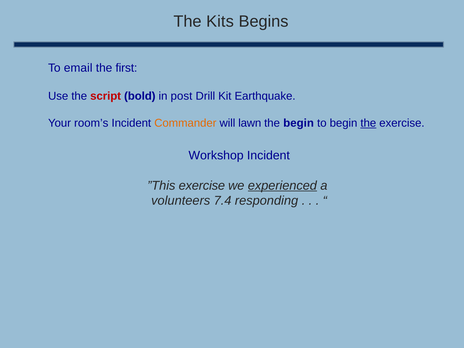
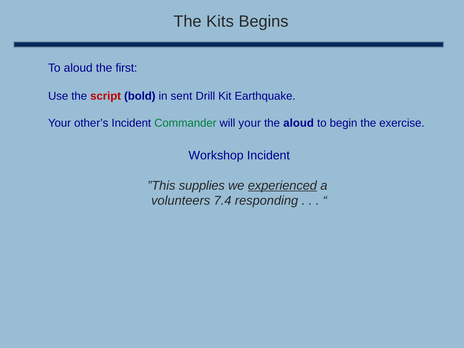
To email: email -> aloud
post: post -> sent
room’s: room’s -> other’s
Commander colour: orange -> green
will lawn: lawn -> your
the begin: begin -> aloud
the at (368, 123) underline: present -> none
”This exercise: exercise -> supplies
